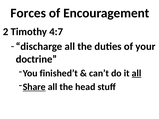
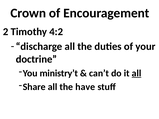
Forces: Forces -> Crown
4:7: 4:7 -> 4:2
finished’t: finished’t -> ministry’t
Share underline: present -> none
head: head -> have
